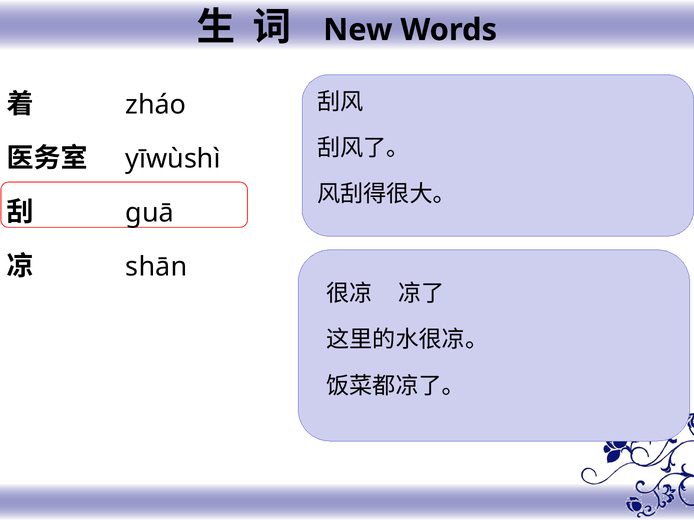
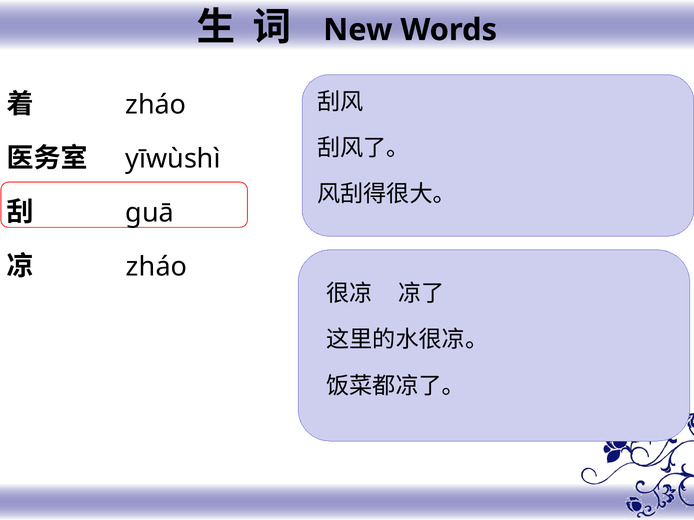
shān at (156, 267): shān -> zháo
